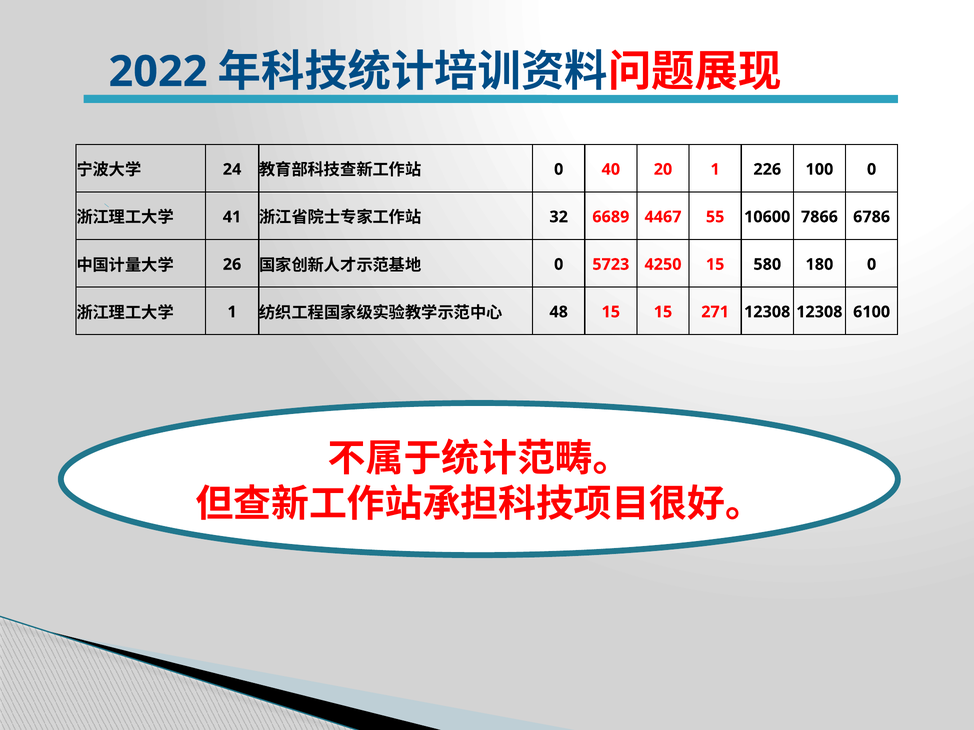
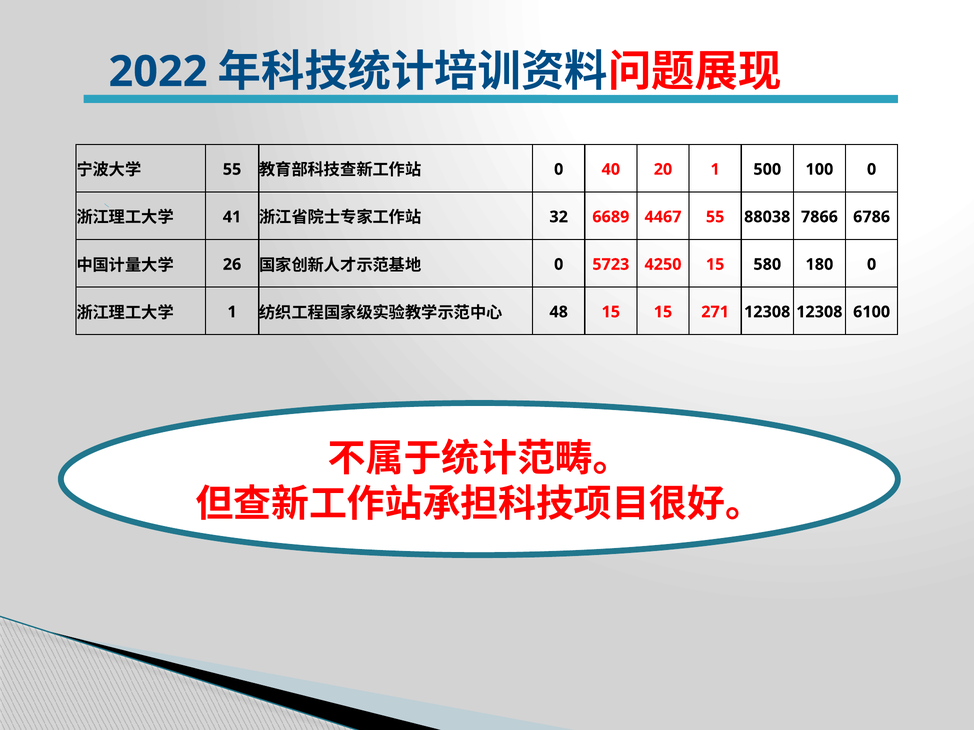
24 at (232, 170): 24 -> 55
226: 226 -> 500
10600: 10600 -> 88038
